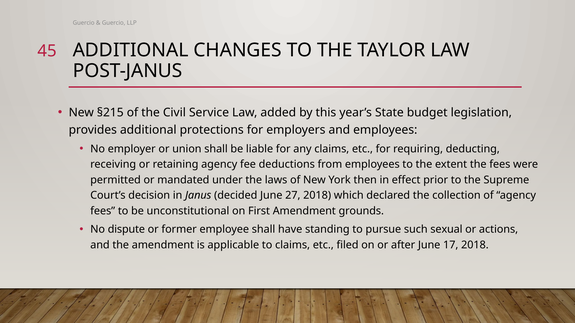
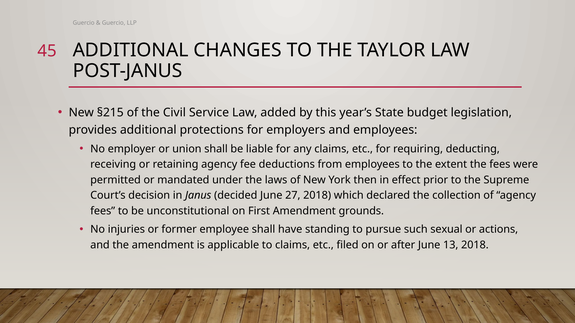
dispute: dispute -> injuries
17: 17 -> 13
